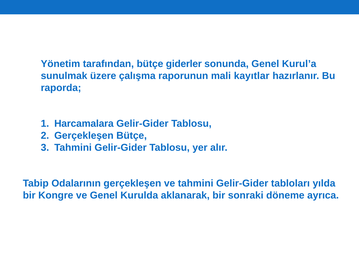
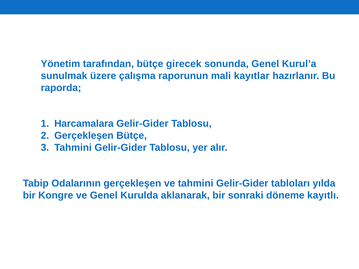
giderler: giderler -> girecek
ayrıca: ayrıca -> kayıtlı
